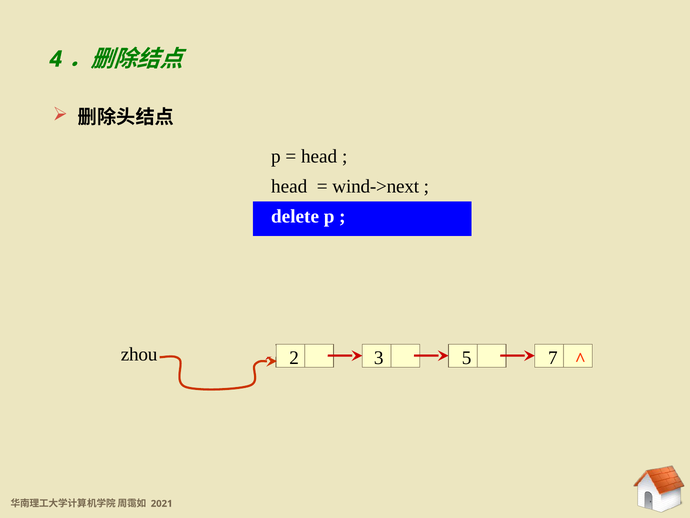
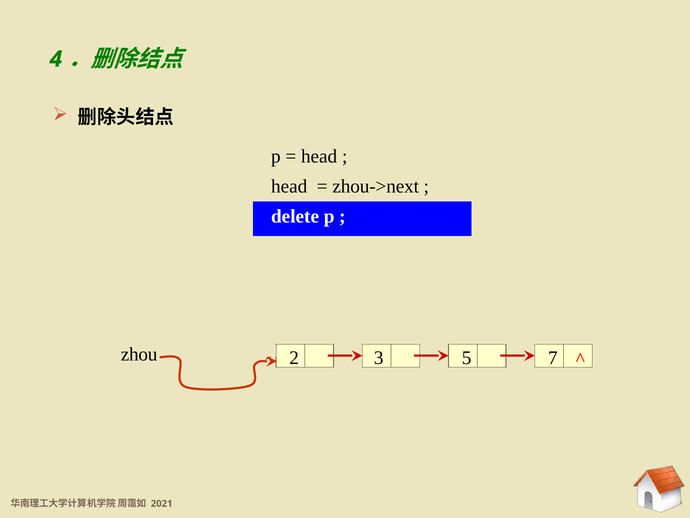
wind->next: wind->next -> zhou->next
